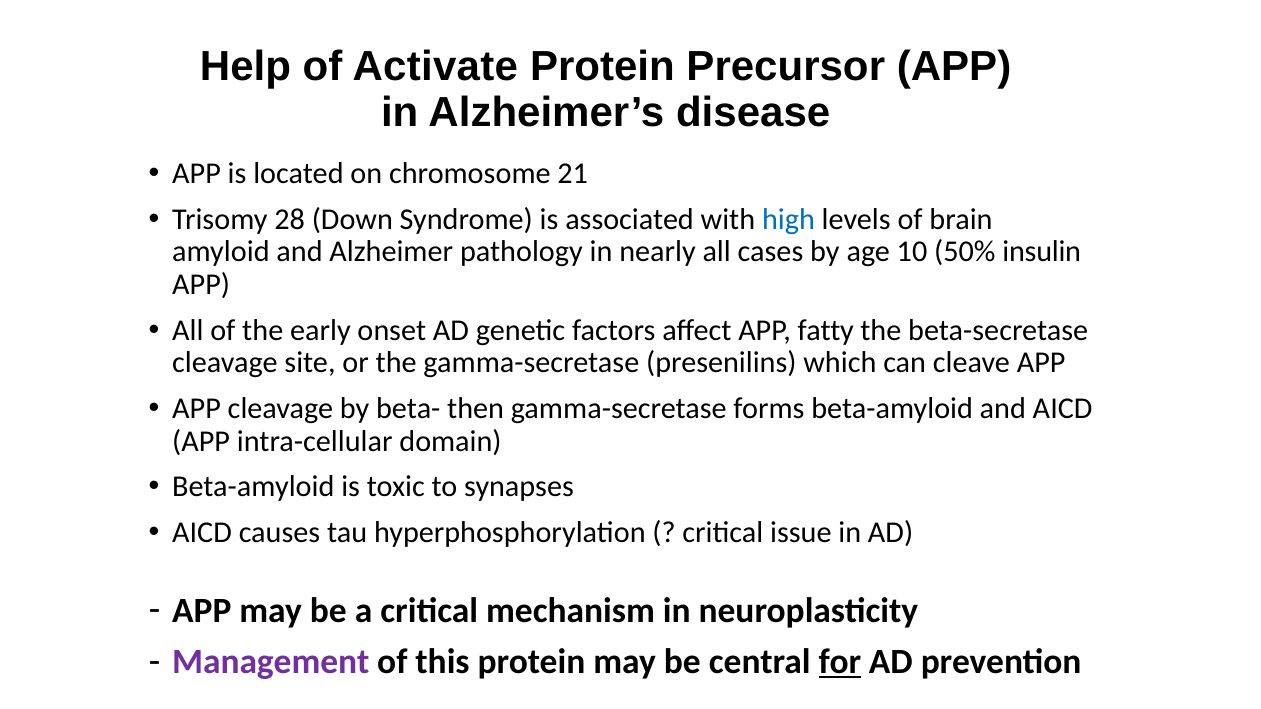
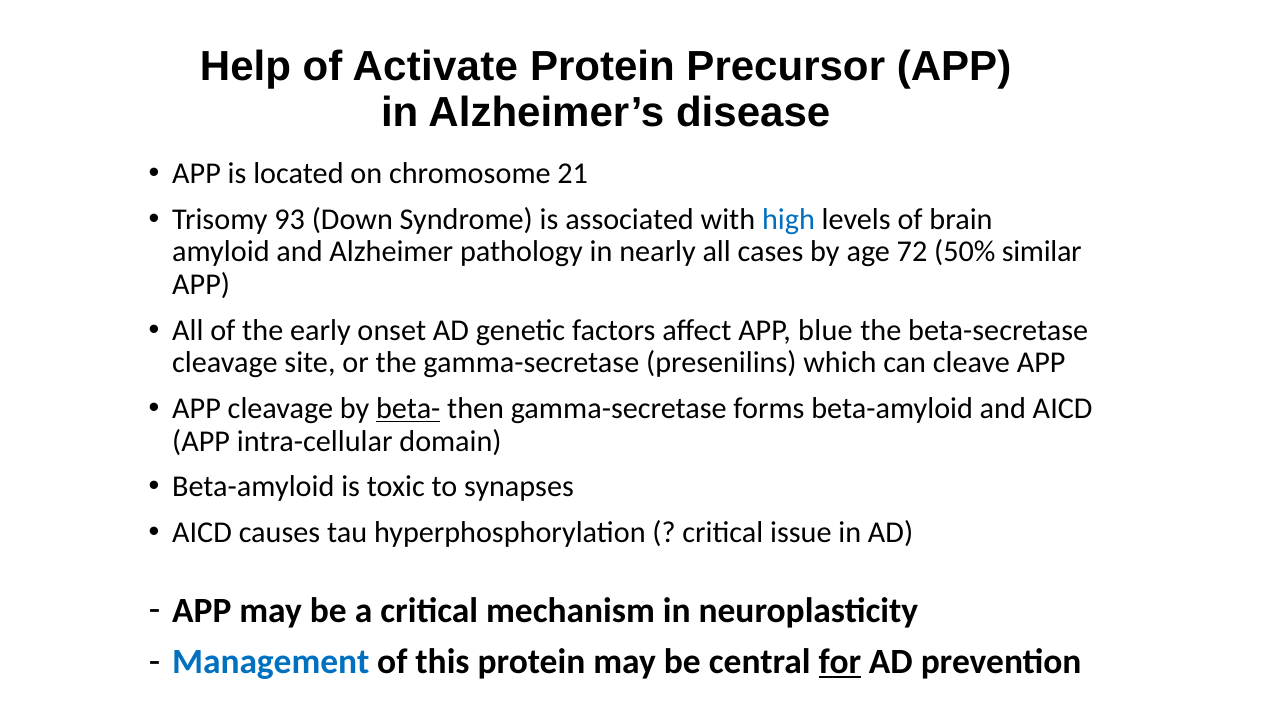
28: 28 -> 93
10: 10 -> 72
insulin: insulin -> similar
fatty: fatty -> blue
beta- underline: none -> present
Management colour: purple -> blue
